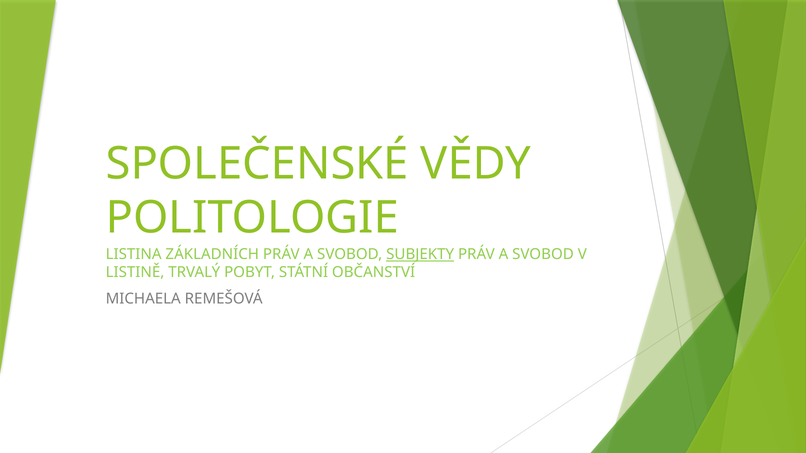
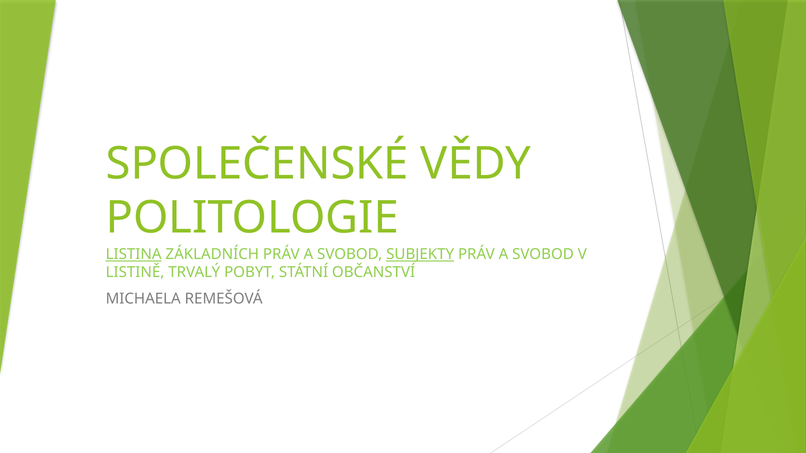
LISTINA underline: none -> present
